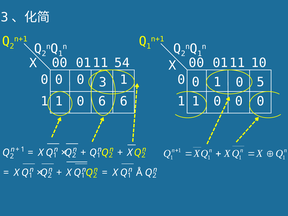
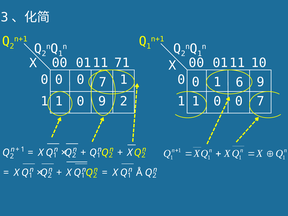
54: 54 -> 71
3 at (103, 82): 3 -> 7
0 at (239, 82): 0 -> 6
5 at (261, 82): 5 -> 9
6 at (102, 101): 6 -> 9
0 6: 6 -> 2
0 at (261, 101): 0 -> 7
